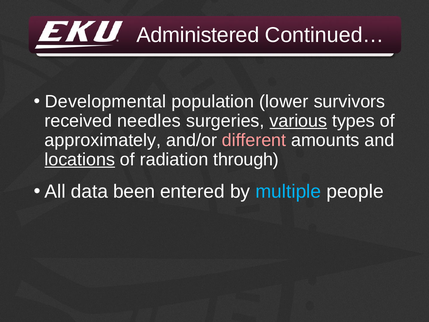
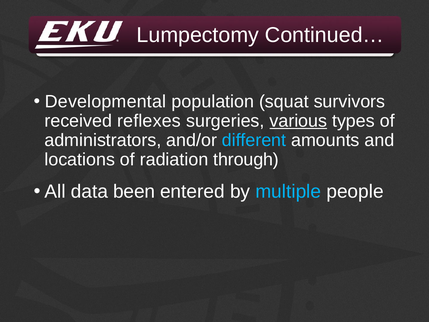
Administered: Administered -> Lumpectomy
lower: lower -> squat
needles: needles -> reflexes
approximately: approximately -> administrators
different colour: pink -> light blue
locations underline: present -> none
